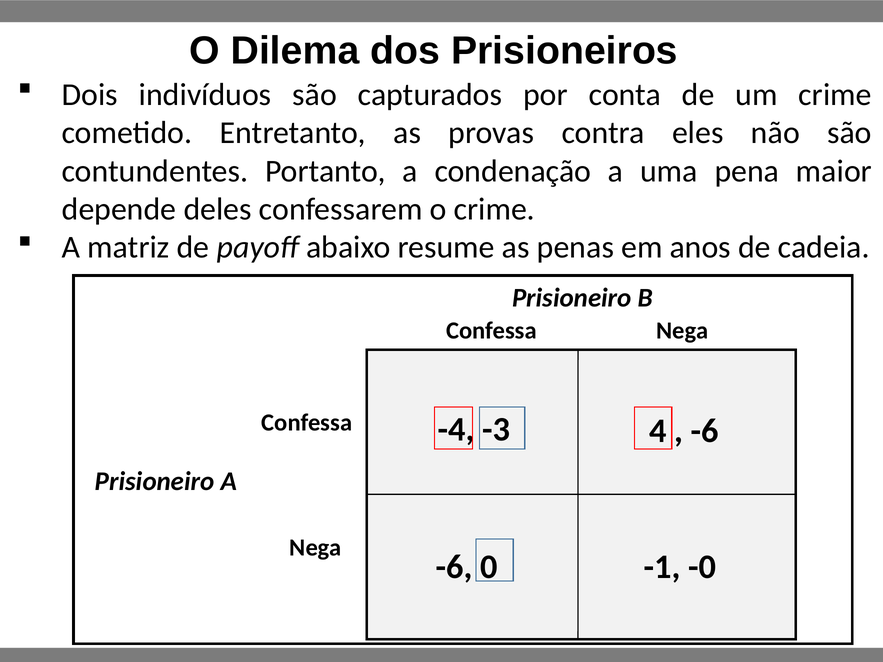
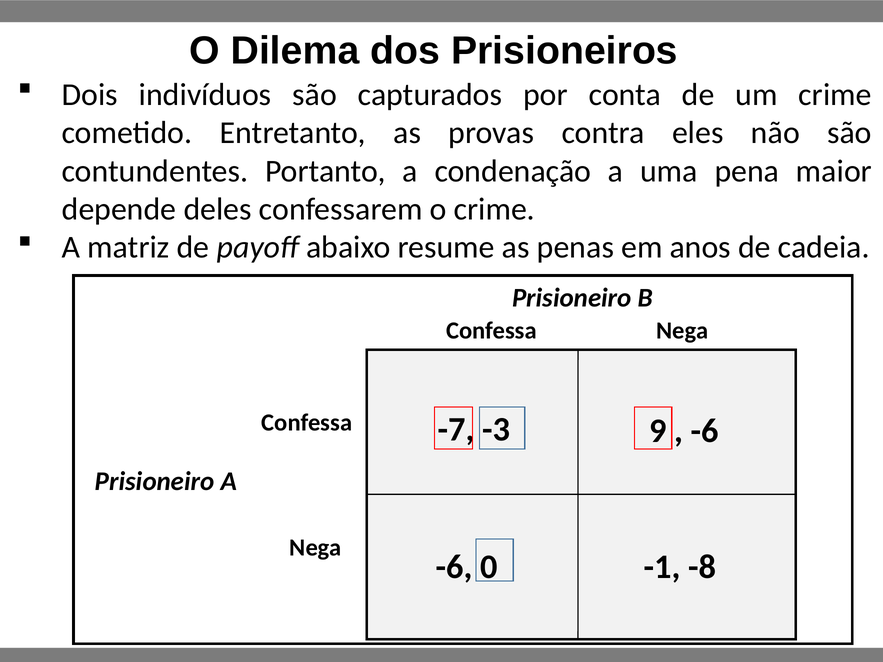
-4: -4 -> -7
4: 4 -> 9
-0: -0 -> -8
